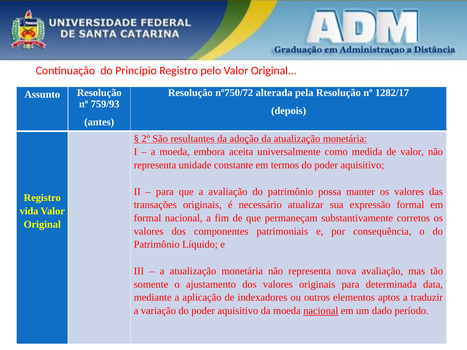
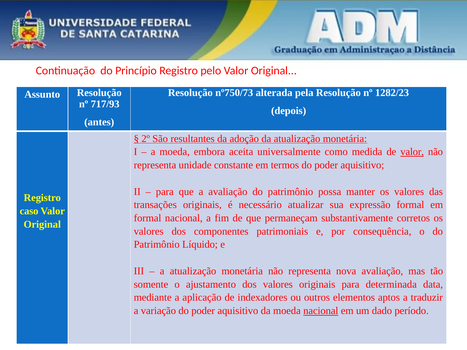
nº750/72: nº750/72 -> nº750/73
1282/17: 1282/17 -> 1282/23
759/93: 759/93 -> 717/93
valor at (412, 152) underline: none -> present
vida: vida -> caso
